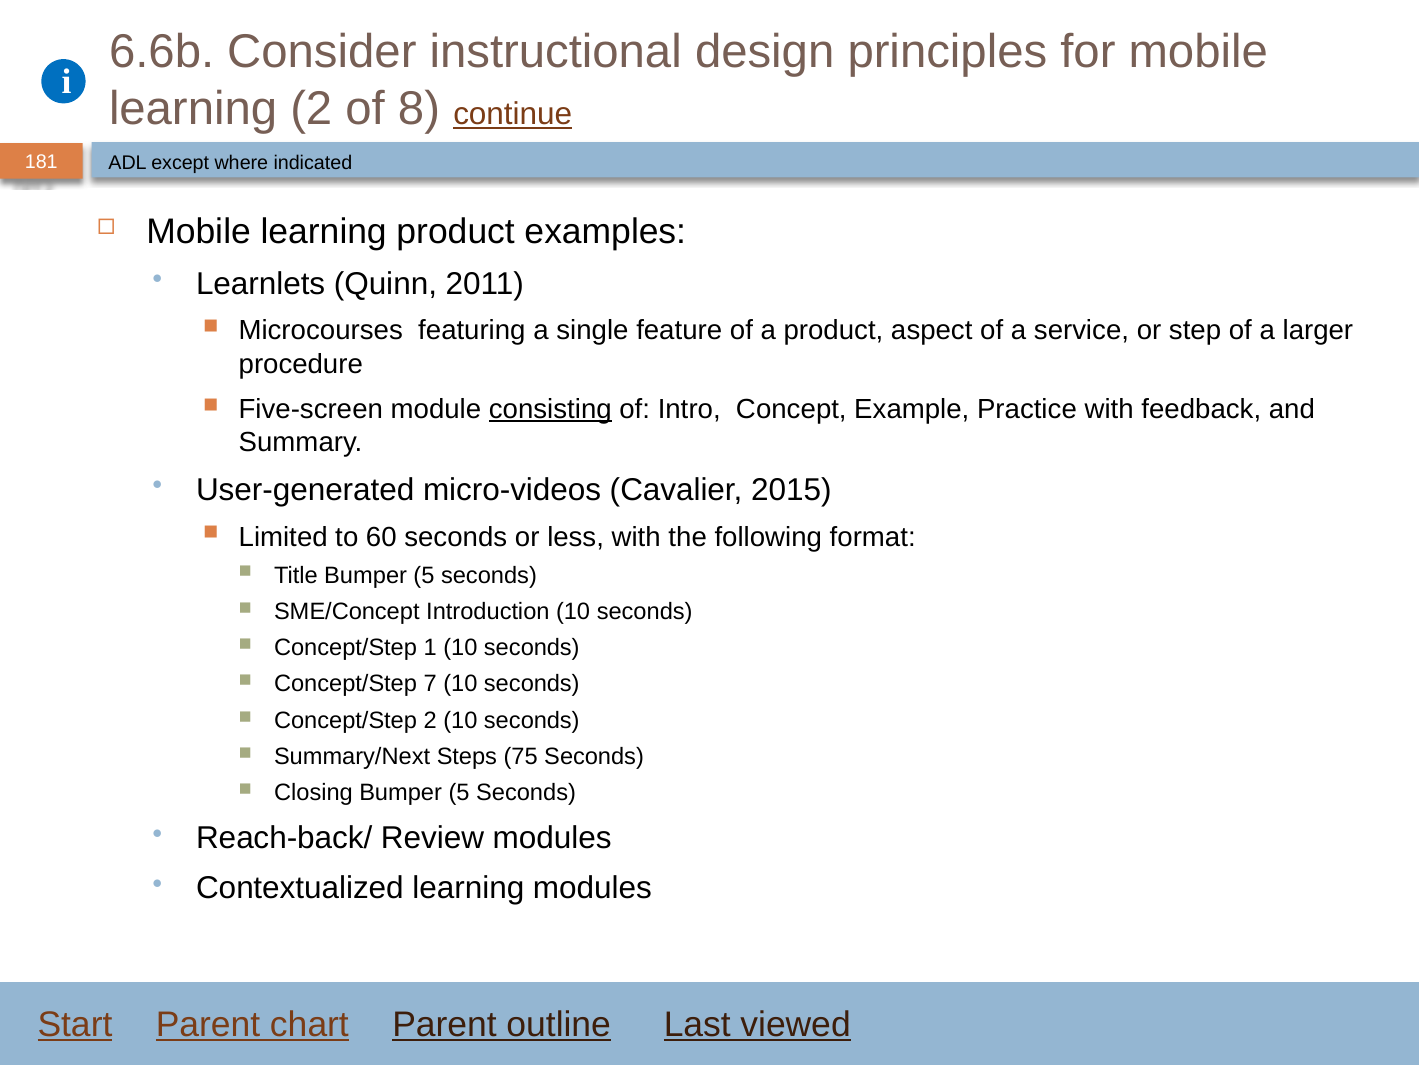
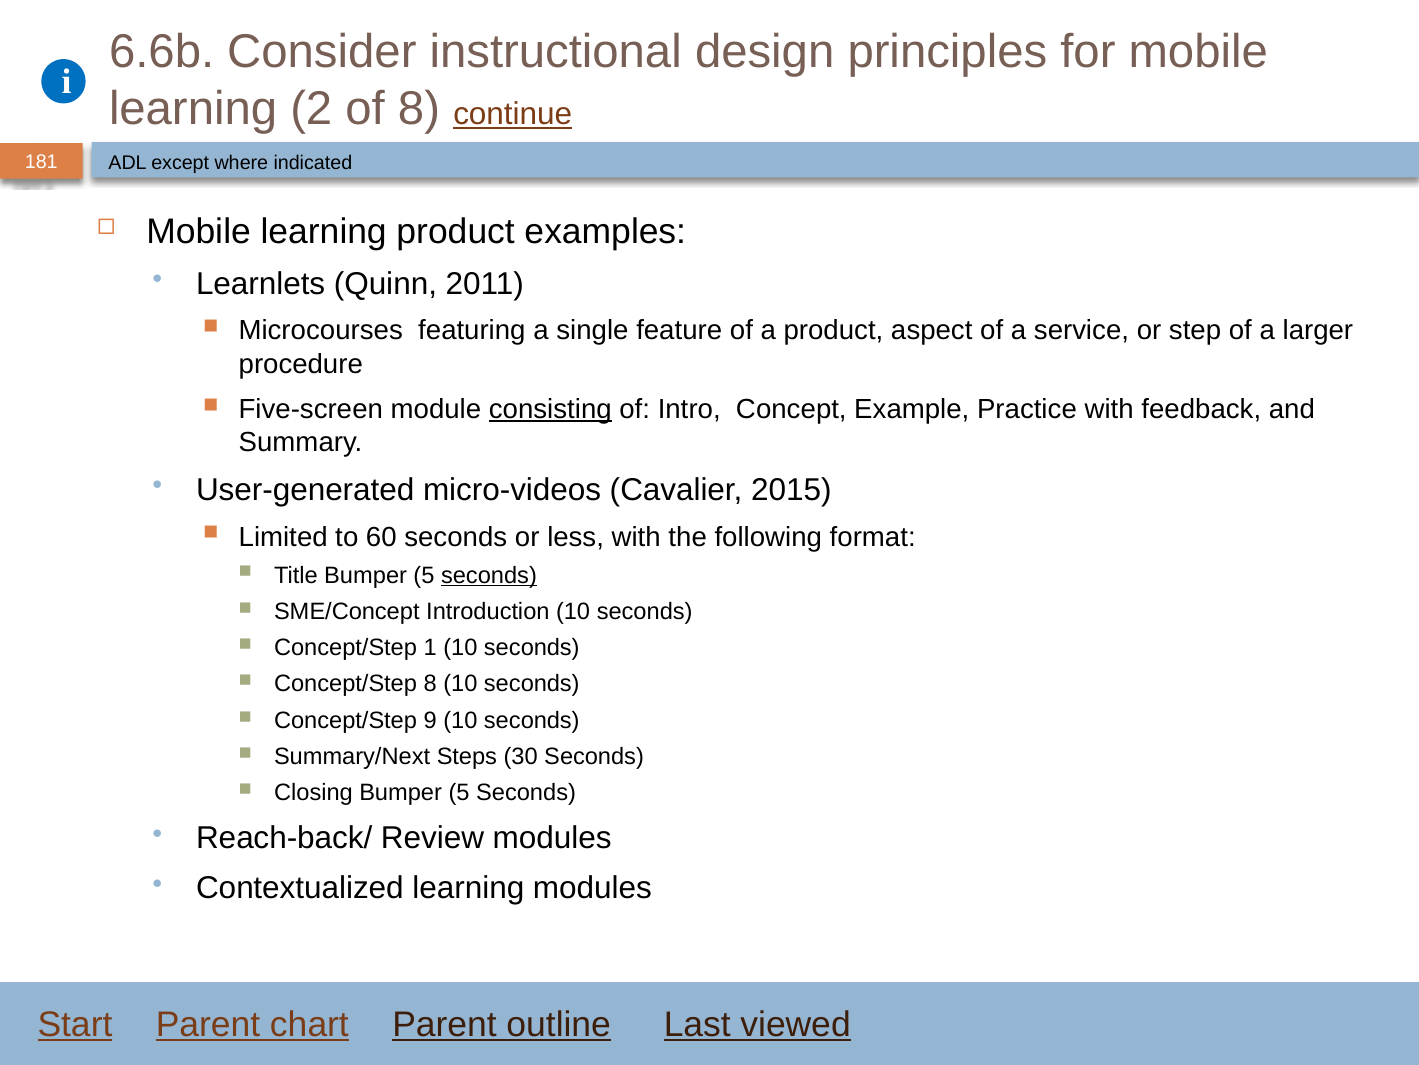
seconds at (489, 575) underline: none -> present
Concept/Step 7: 7 -> 8
Concept/Step 2: 2 -> 9
75: 75 -> 30
